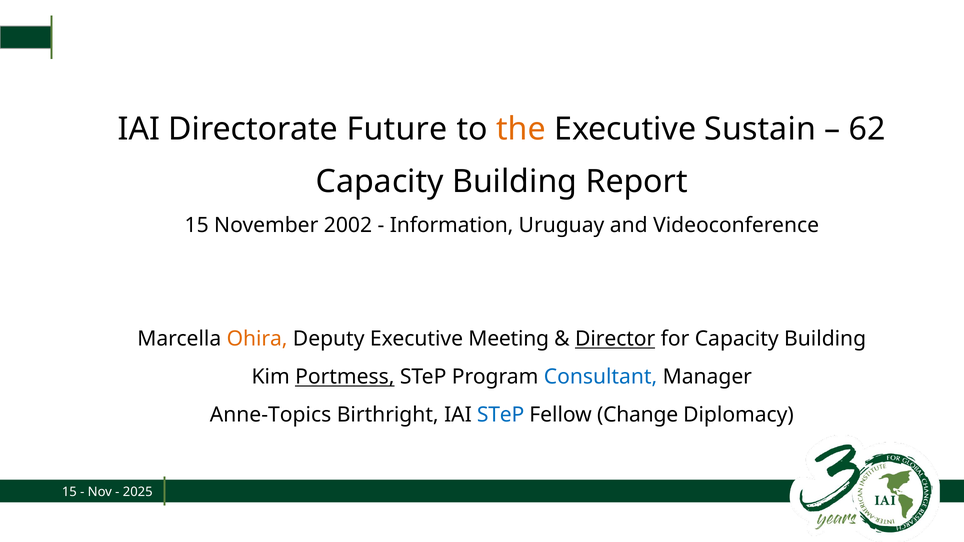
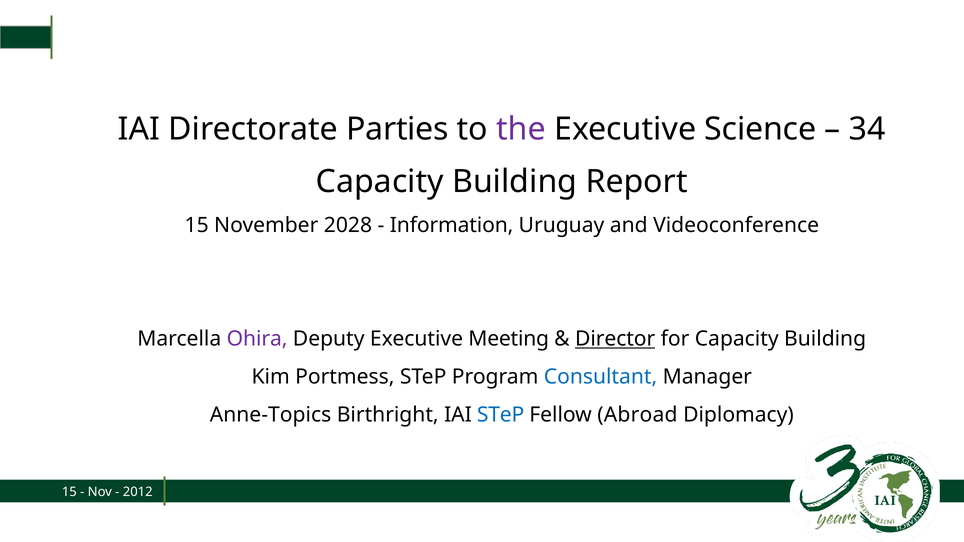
Future: Future -> Parties
the colour: orange -> purple
Sustain: Sustain -> Science
62: 62 -> 34
2002: 2002 -> 2028
Ohira colour: orange -> purple
Portmess underline: present -> none
Change: Change -> Abroad
2025: 2025 -> 2012
